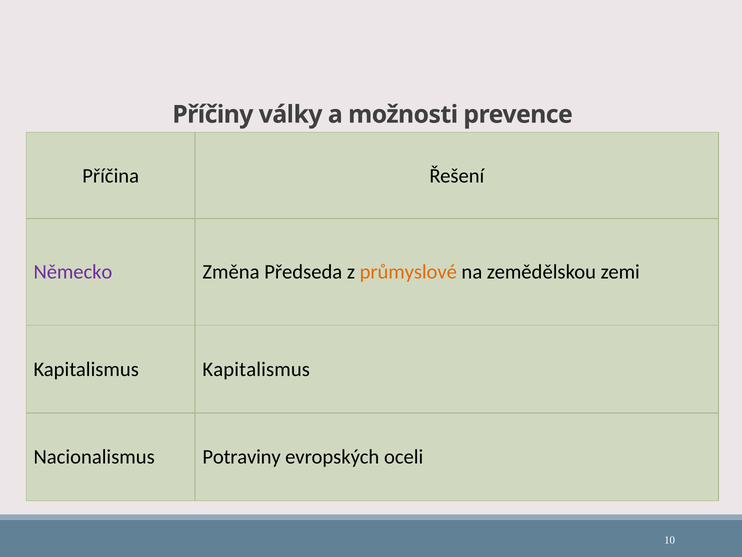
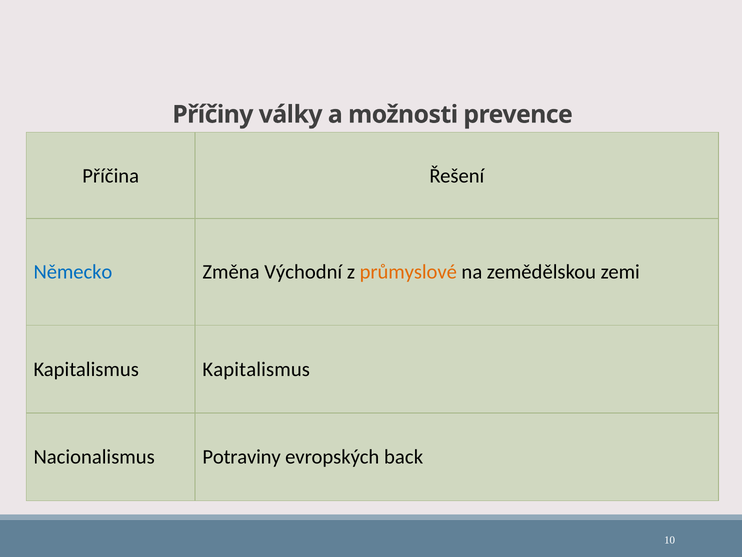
Německo colour: purple -> blue
Předseda: Předseda -> Východní
oceli: oceli -> back
